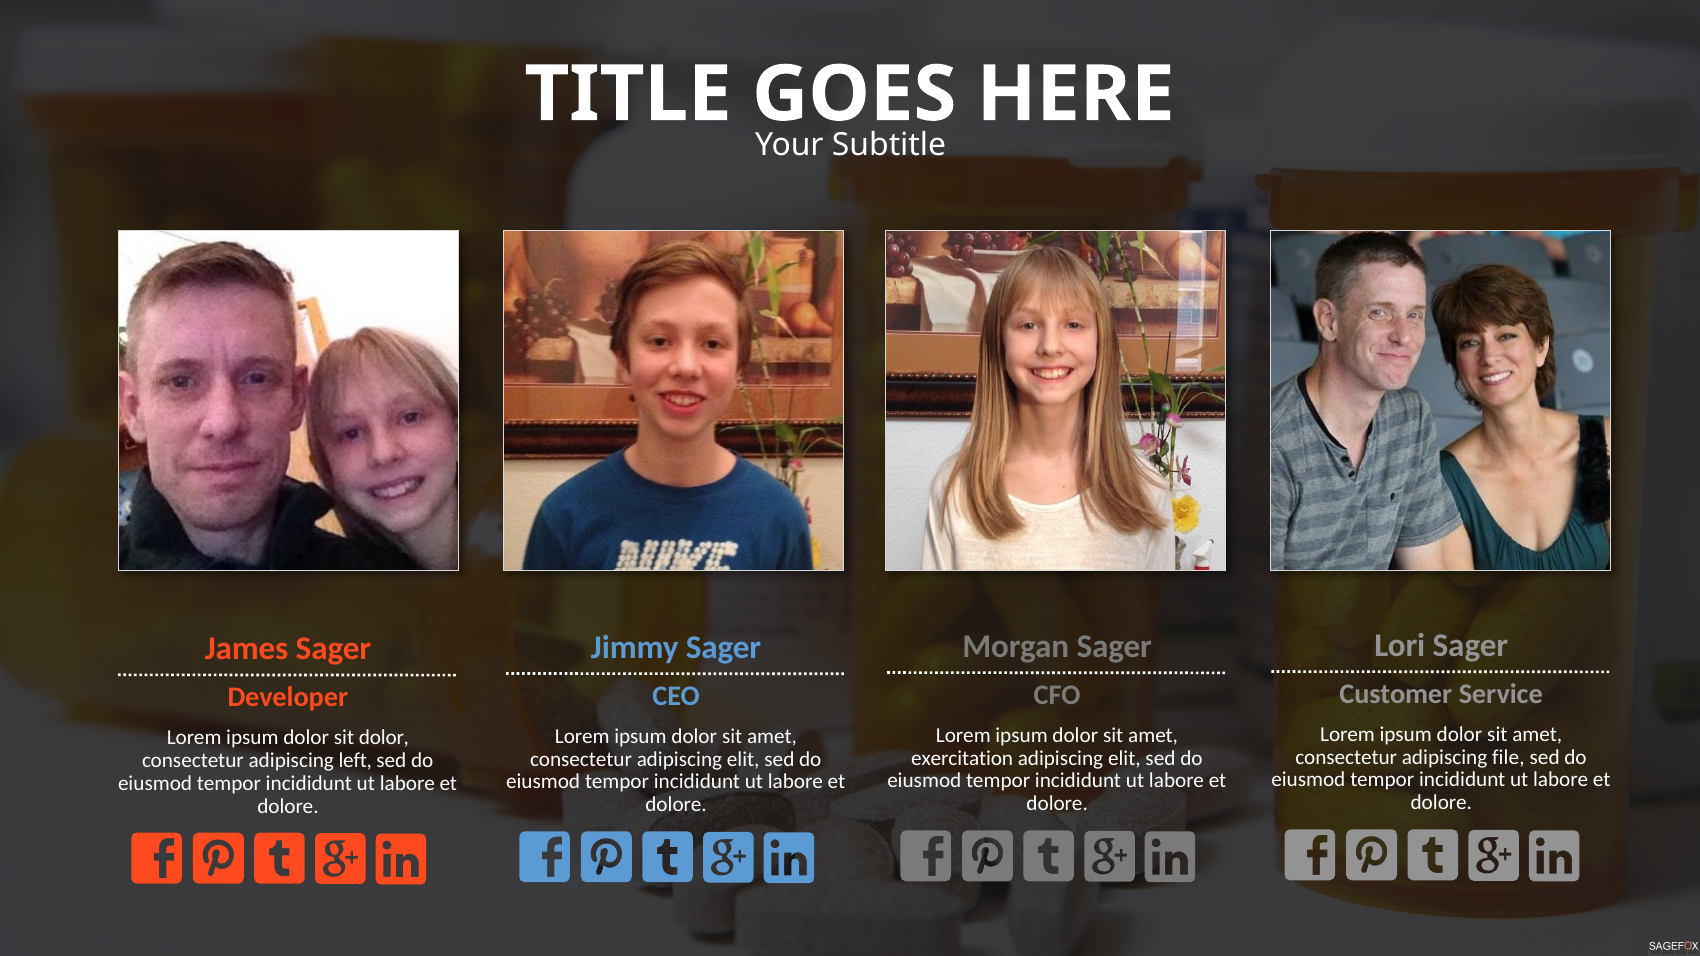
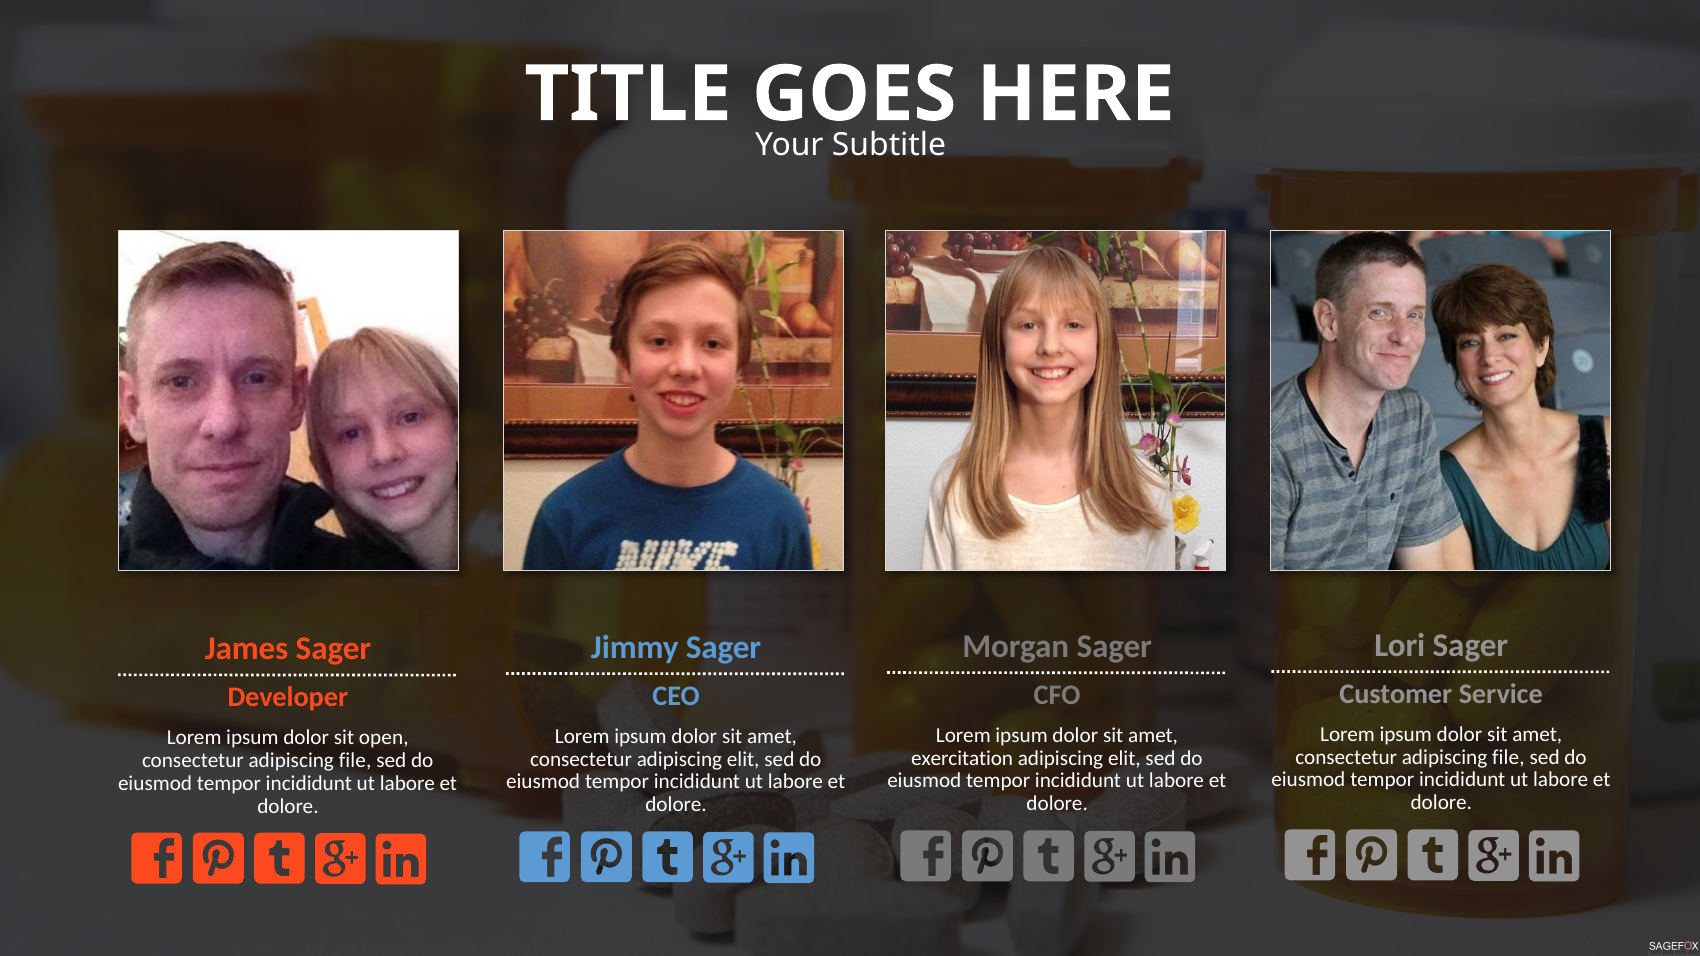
sit dolor: dolor -> open
left at (355, 760): left -> file
